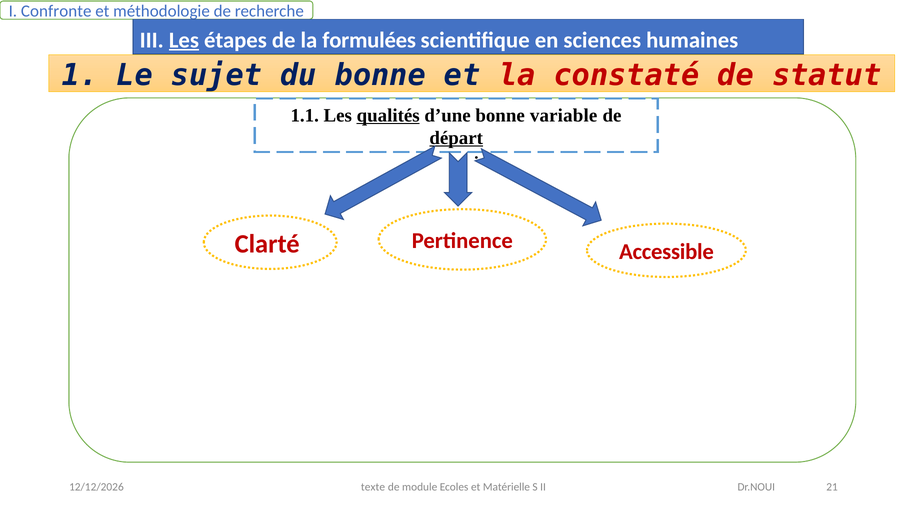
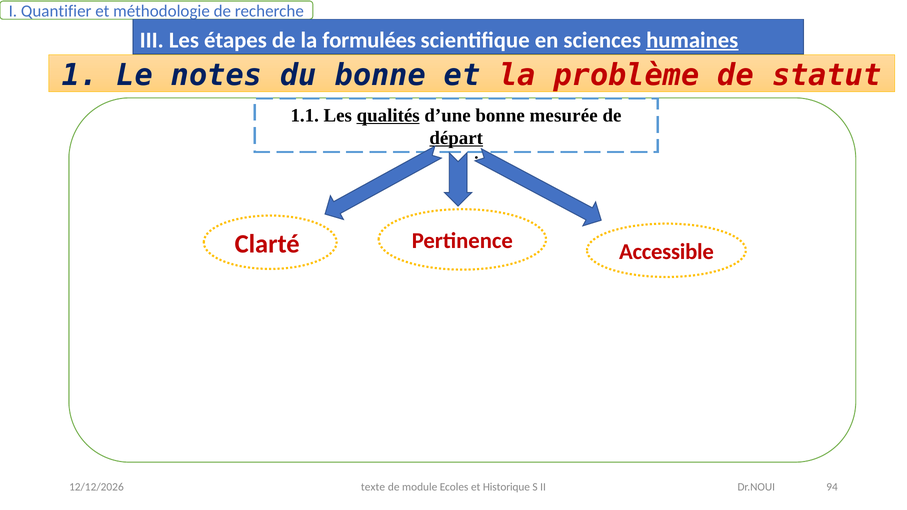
Confronte: Confronte -> Quantifier
Les at (184, 40) underline: present -> none
humaines underline: none -> present
sujet: sujet -> notes
constaté: constaté -> problème
variable: variable -> mesurée
Matérielle: Matérielle -> Historique
21: 21 -> 94
